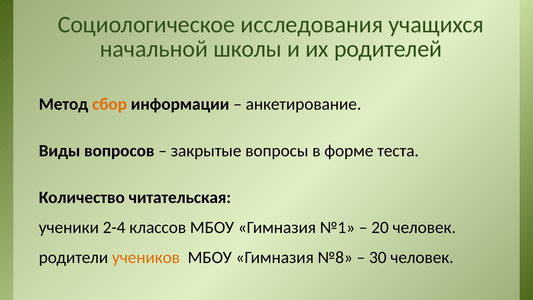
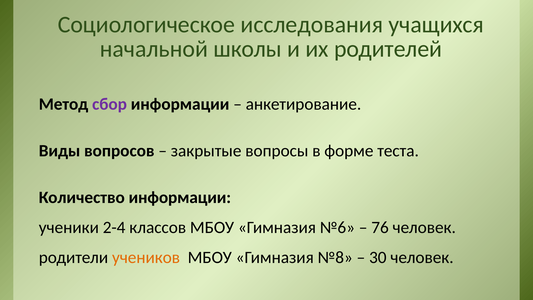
сбор colour: orange -> purple
Количество читательская: читательская -> информации
№1: №1 -> №6
20: 20 -> 76
